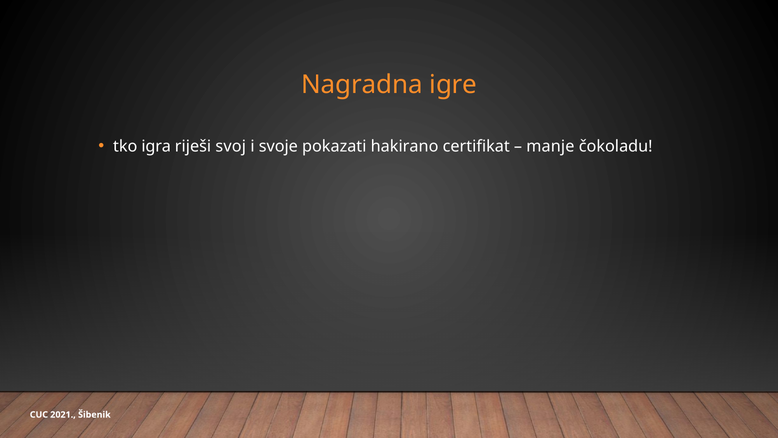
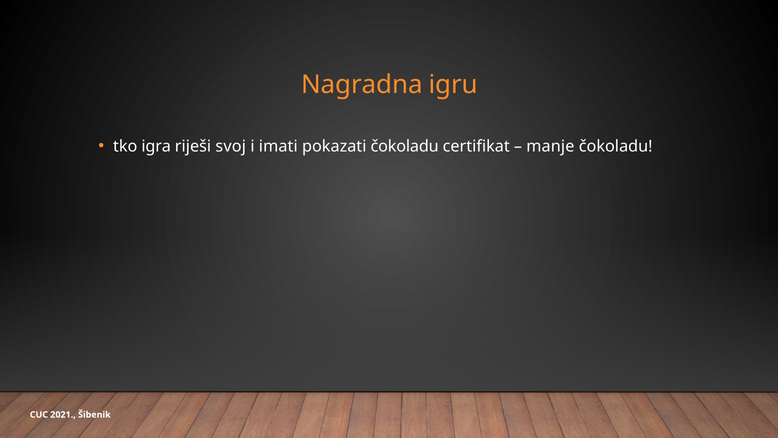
igre: igre -> igru
svoje: svoje -> imati
pokazati hakirano: hakirano -> čokoladu
